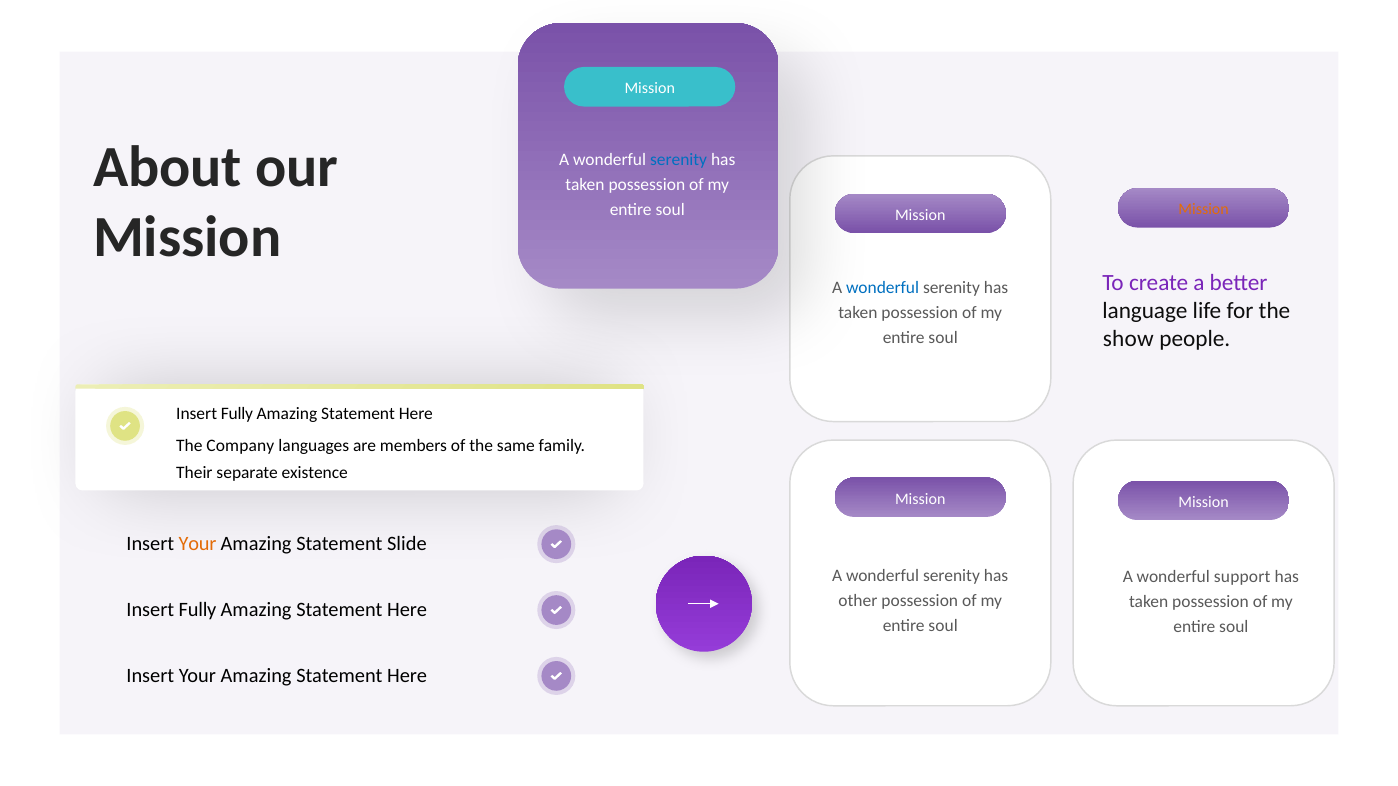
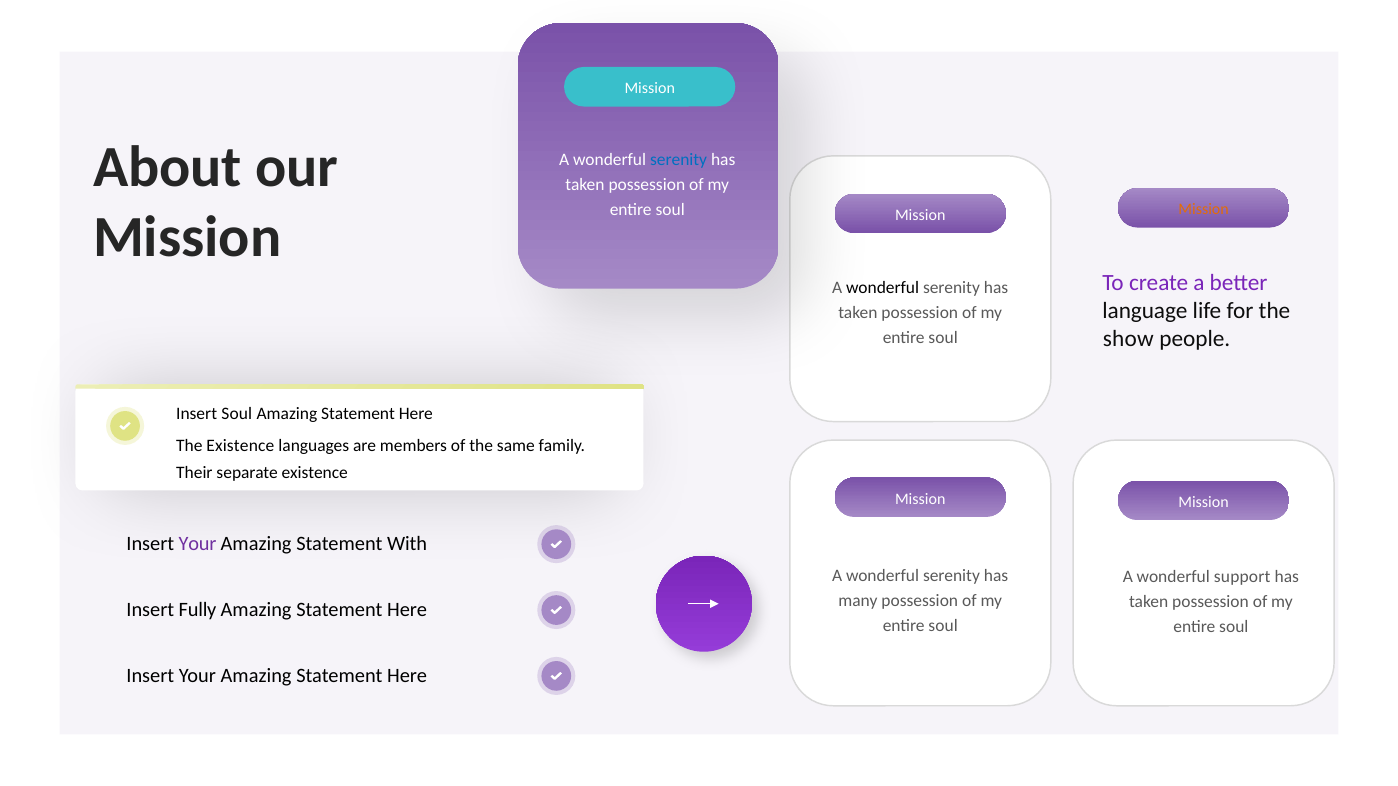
wonderful at (883, 287) colour: blue -> black
Fully at (237, 414): Fully -> Soul
The Company: Company -> Existence
Your at (198, 544) colour: orange -> purple
Slide: Slide -> With
other: other -> many
